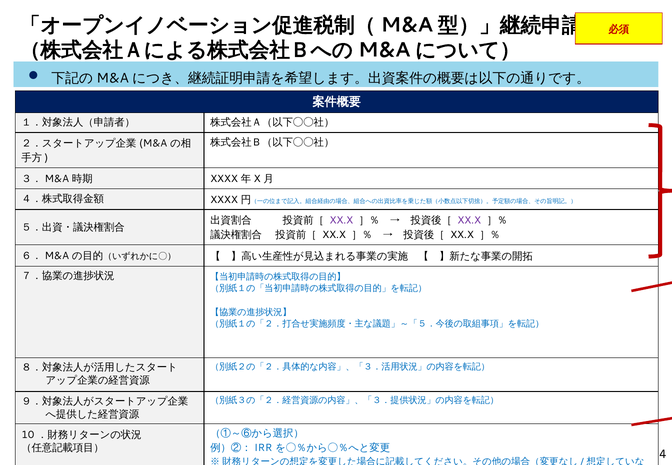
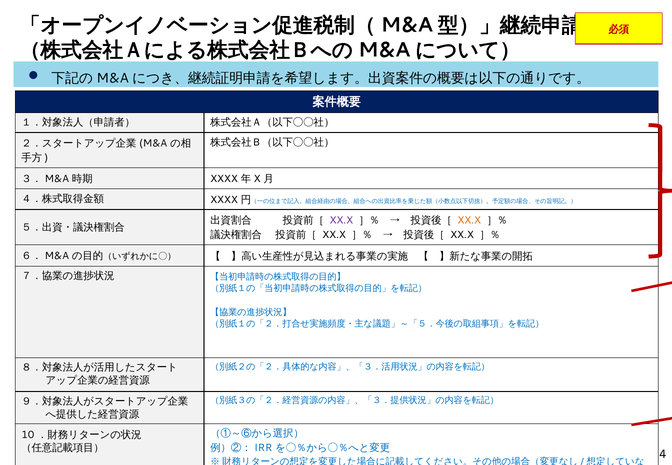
XX.X at (469, 221) colour: purple -> orange
